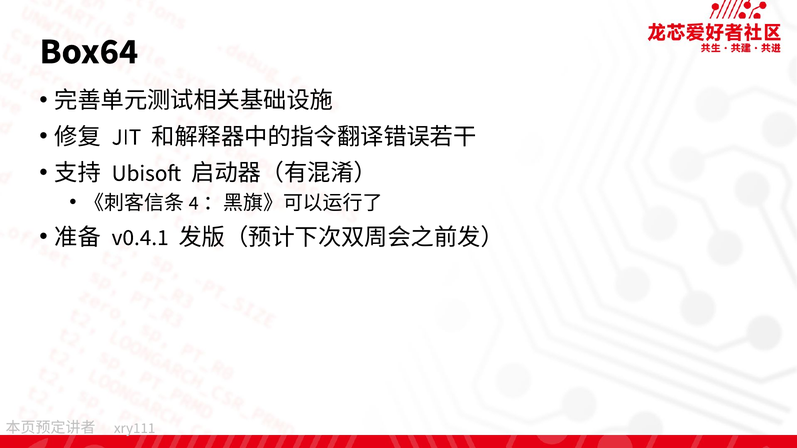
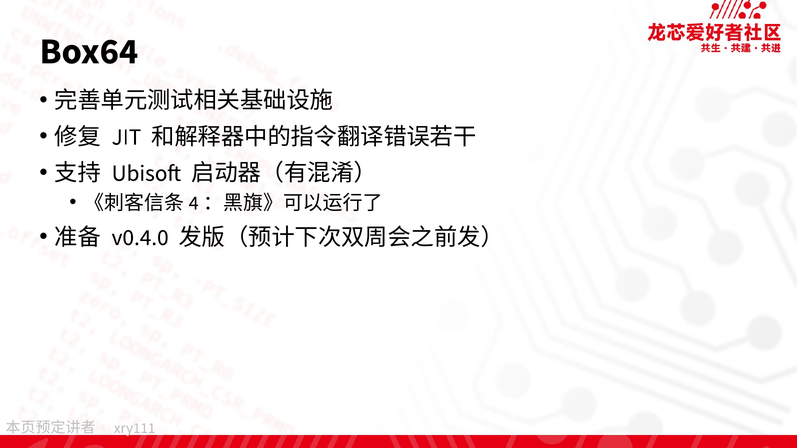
v0.4.1: v0.4.1 -> v0.4.0
